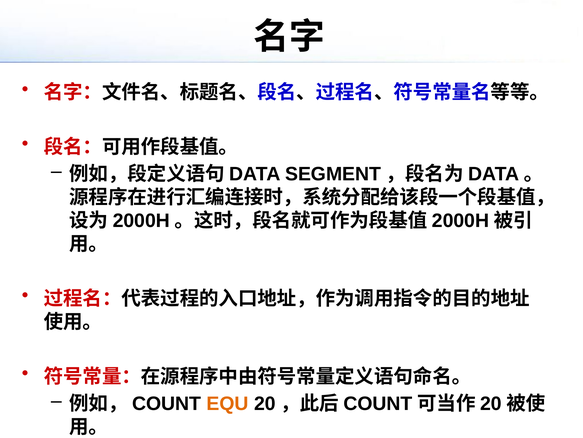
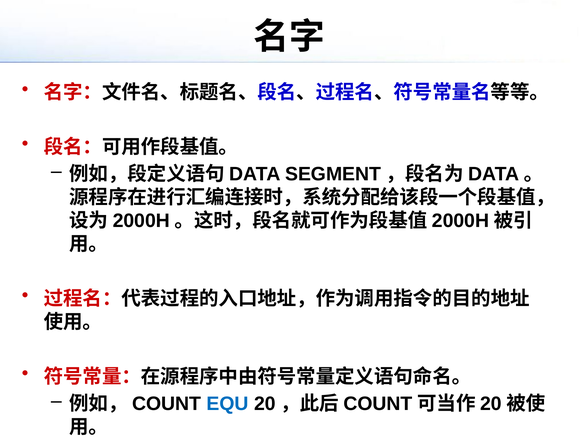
EQU colour: orange -> blue
